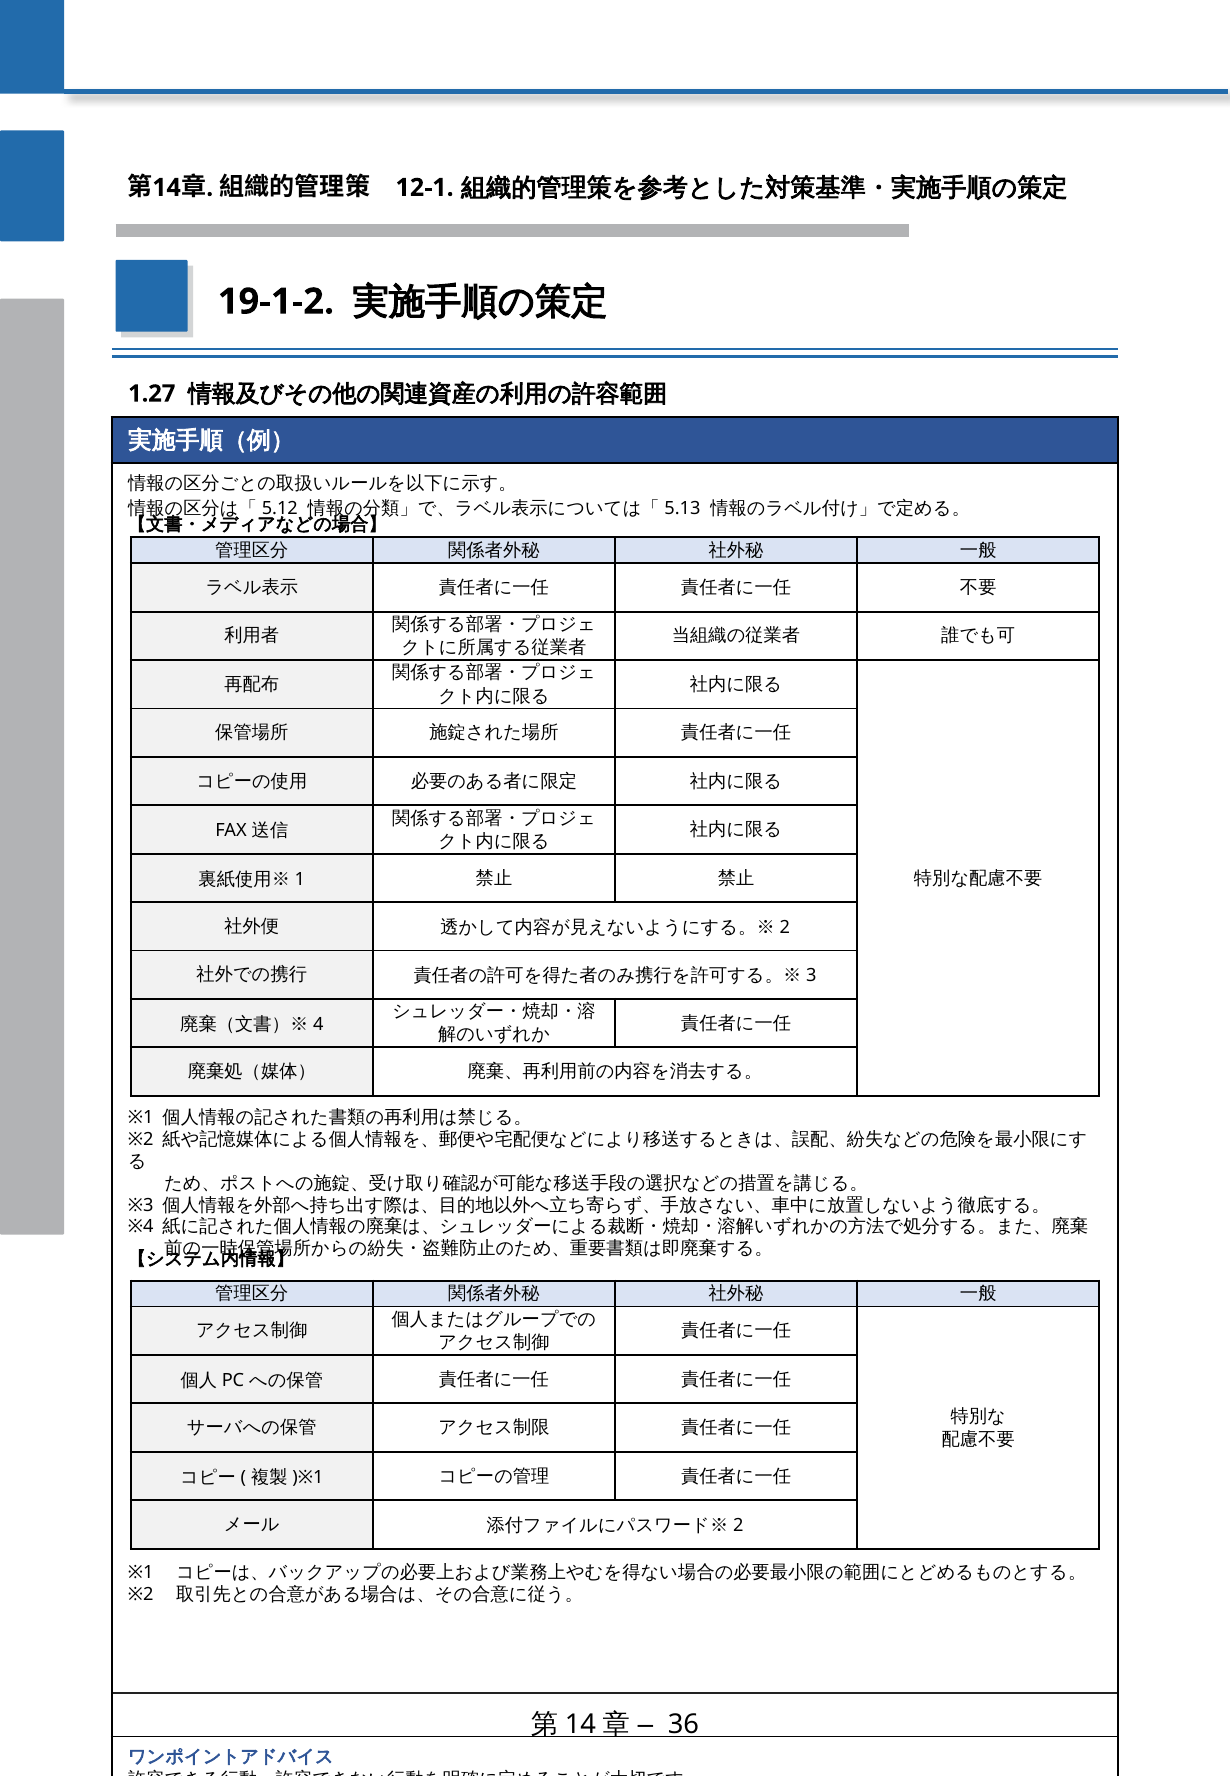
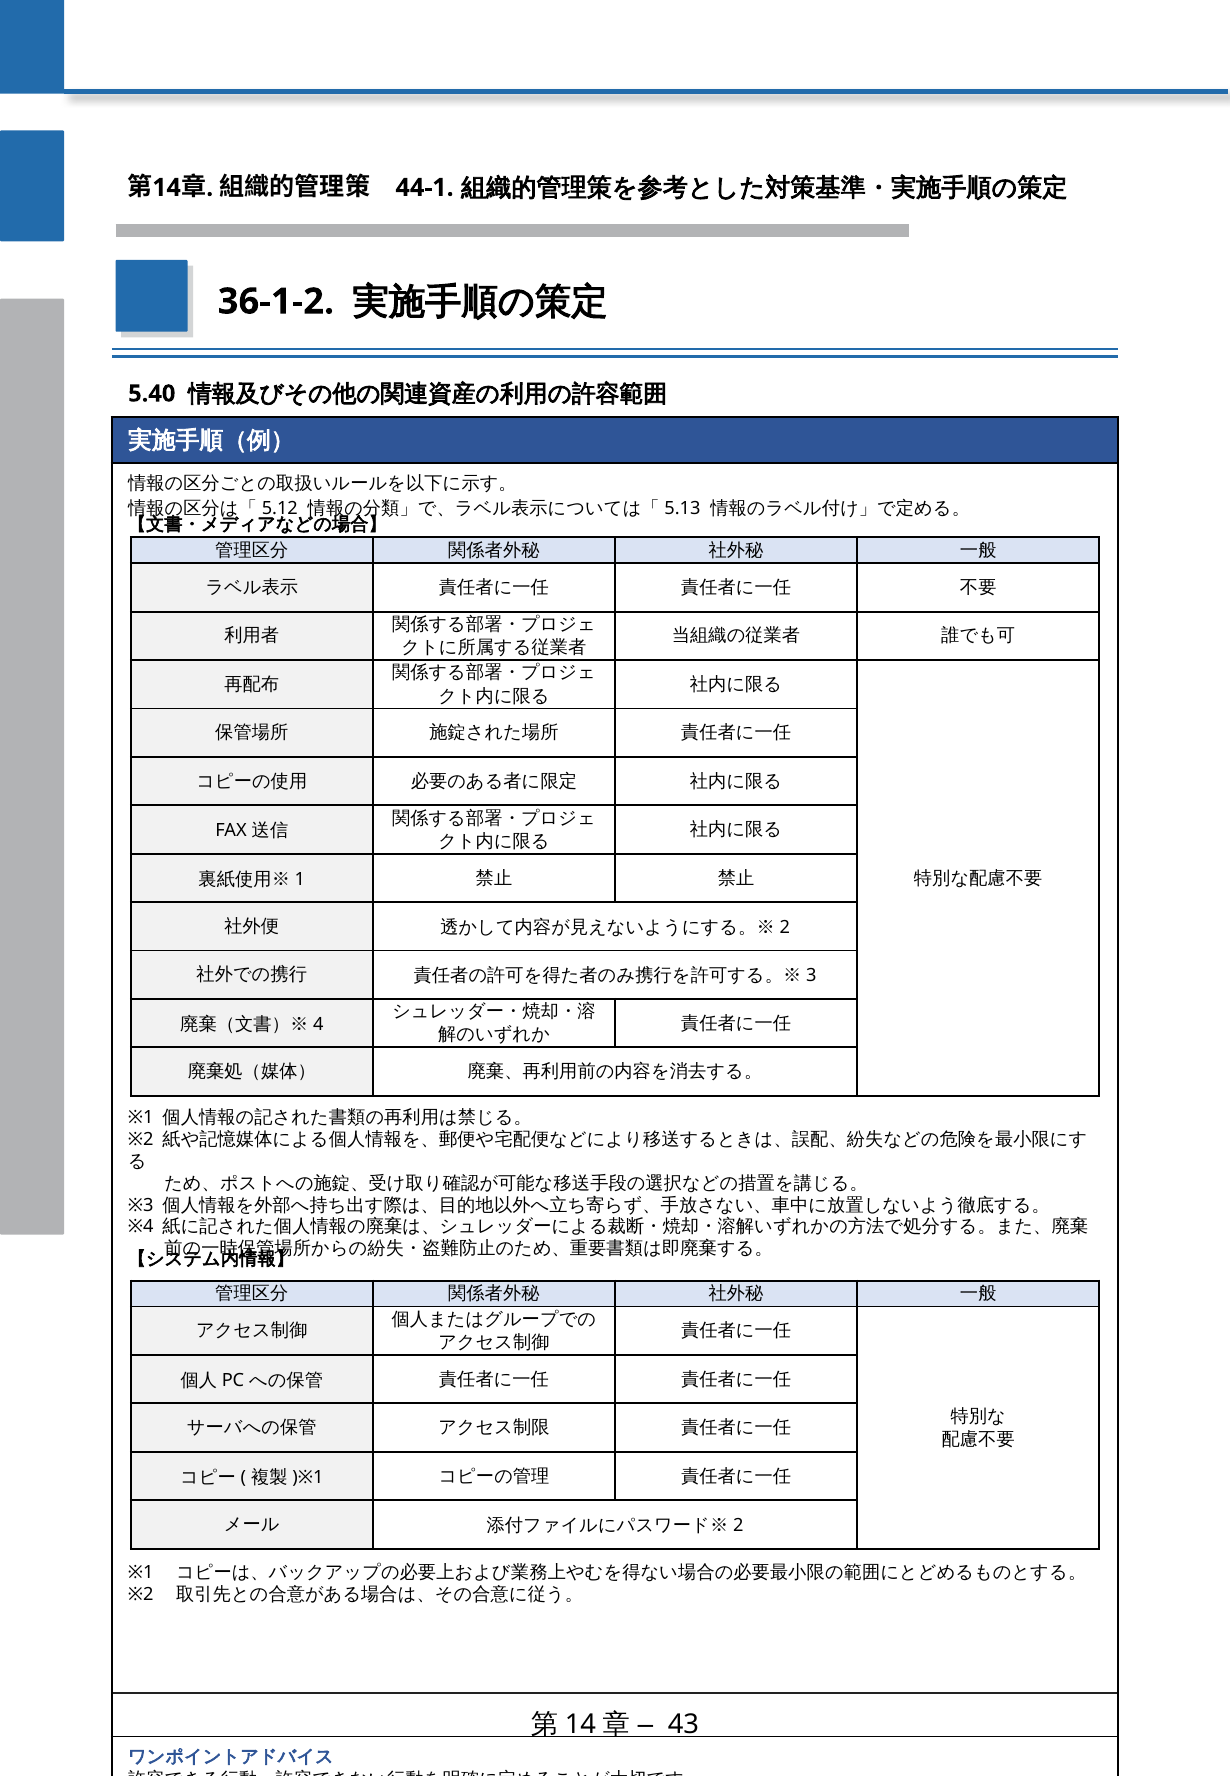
12-1: 12-1 -> 44-1
19-1-2: 19-1-2 -> 36-1-2
1.27: 1.27 -> 5.40
36: 36 -> 43
